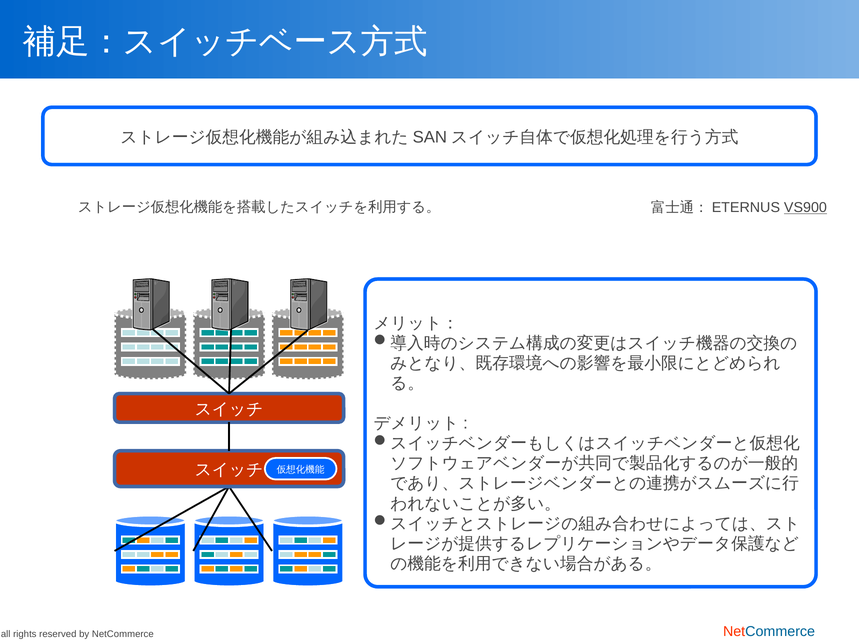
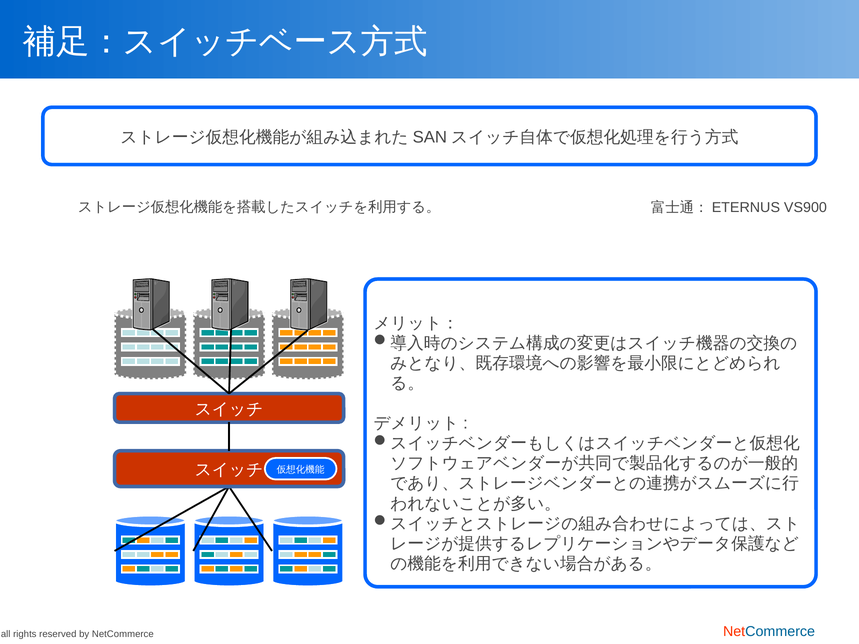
VS900 underline: present -> none
